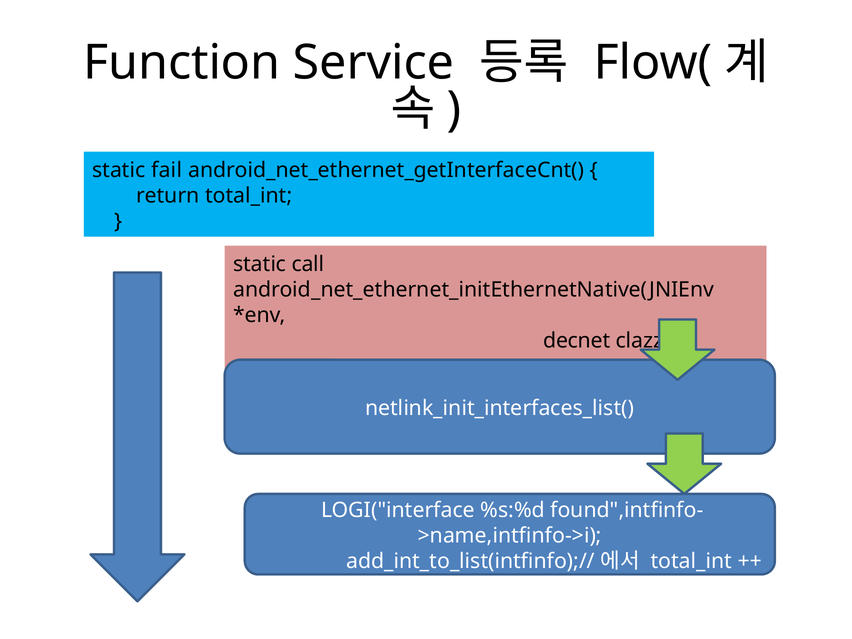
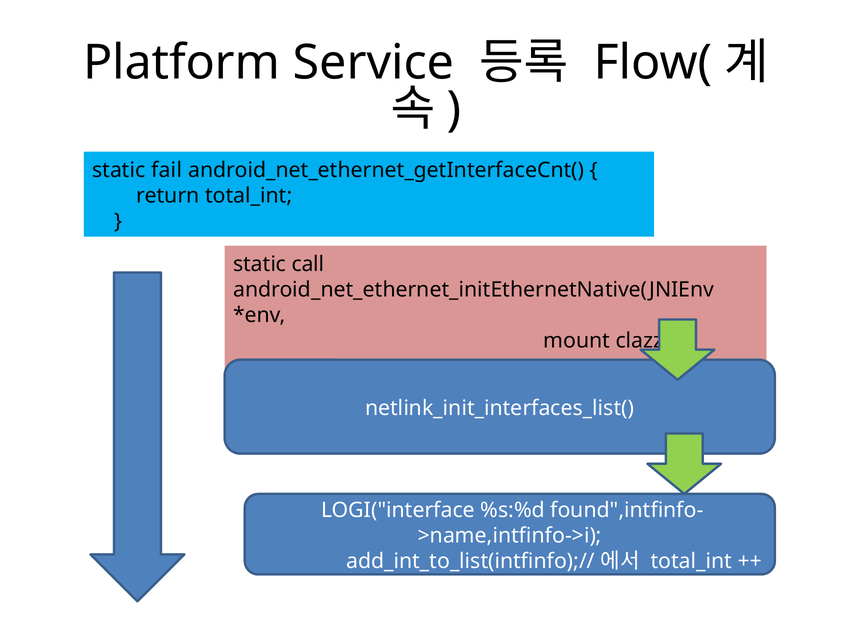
Function: Function -> Platform
decnet: decnet -> mount
